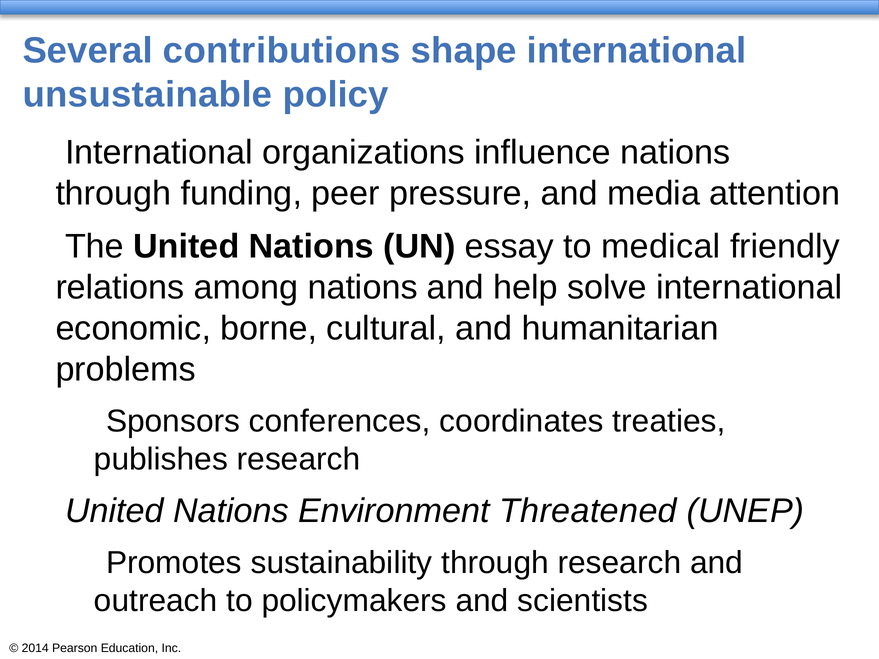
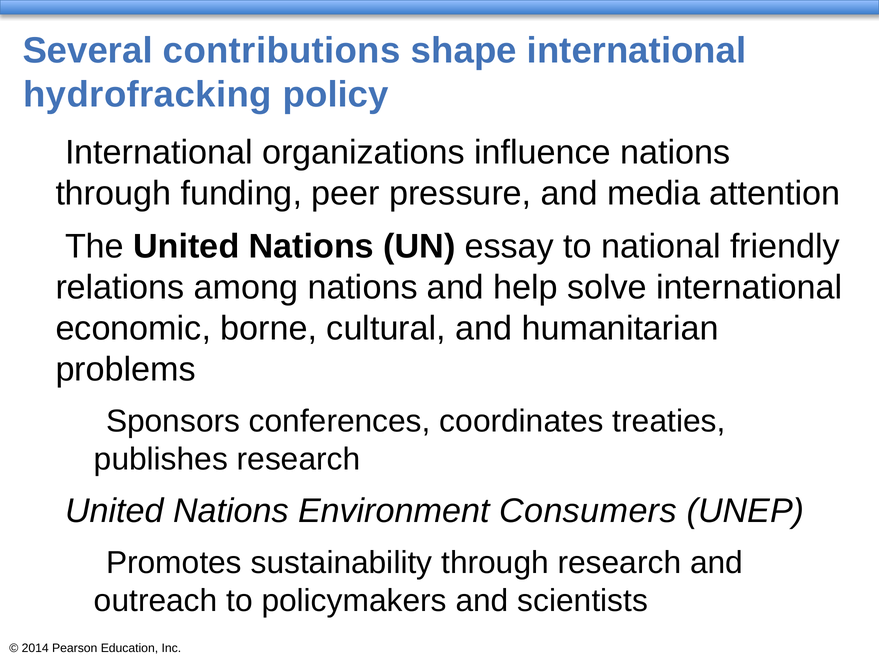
unsustainable: unsustainable -> hydrofracking
medical: medical -> national
Threatened: Threatened -> Consumers
